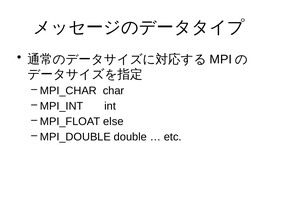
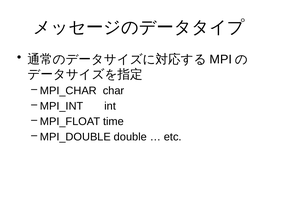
else: else -> time
